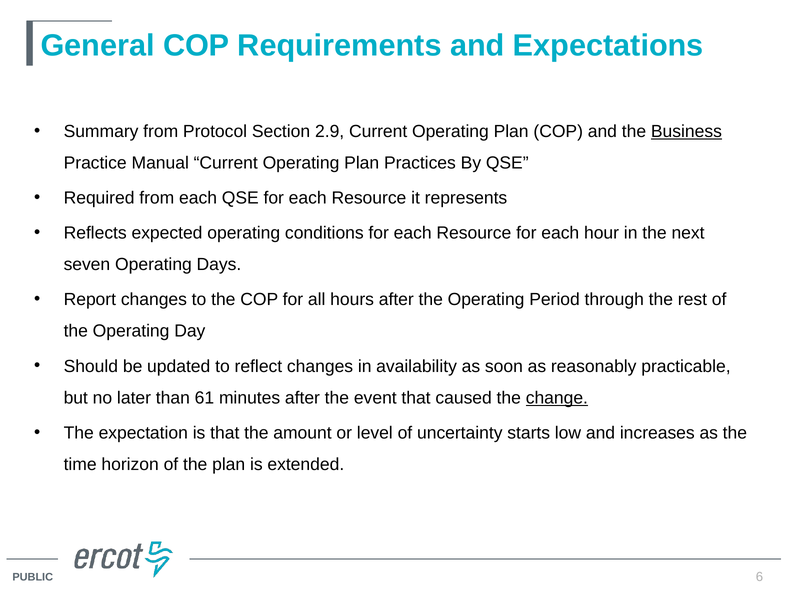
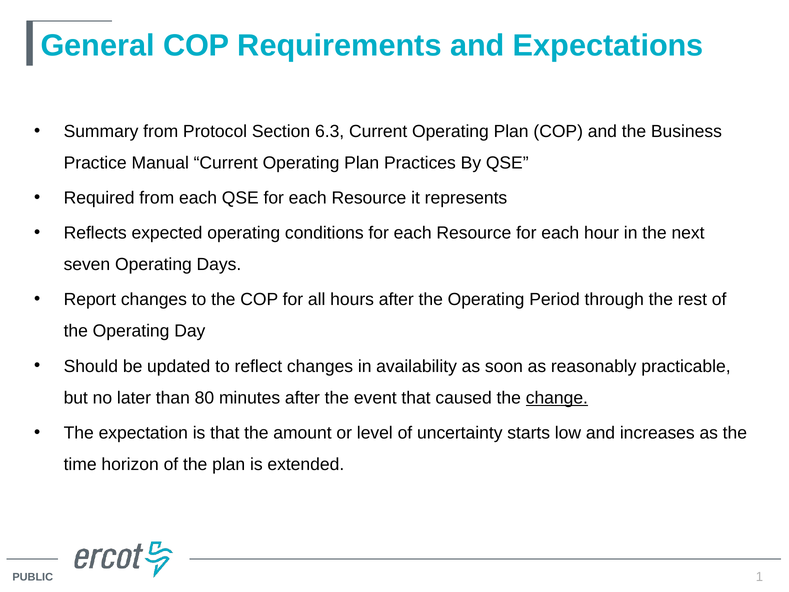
2.9: 2.9 -> 6.3
Business underline: present -> none
61: 61 -> 80
6: 6 -> 1
